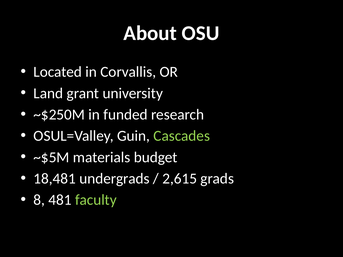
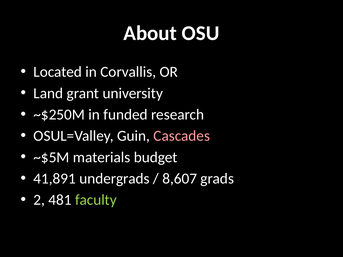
Cascades colour: light green -> pink
18,481: 18,481 -> 41,891
2,615: 2,615 -> 8,607
8: 8 -> 2
